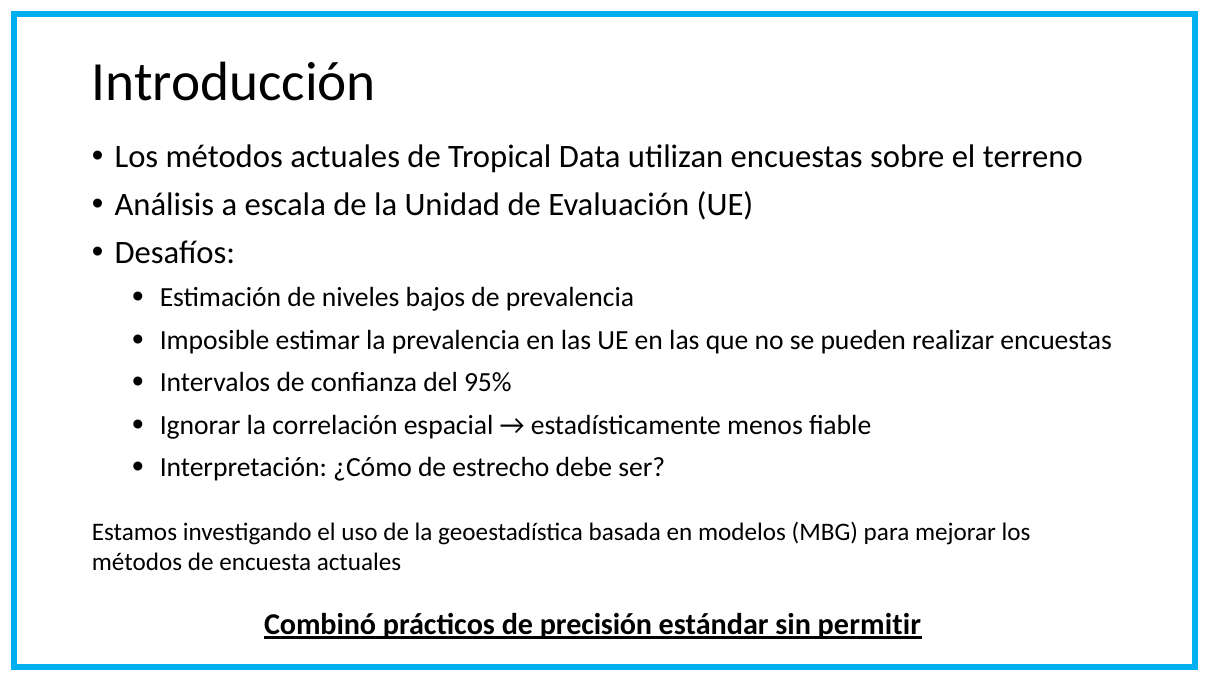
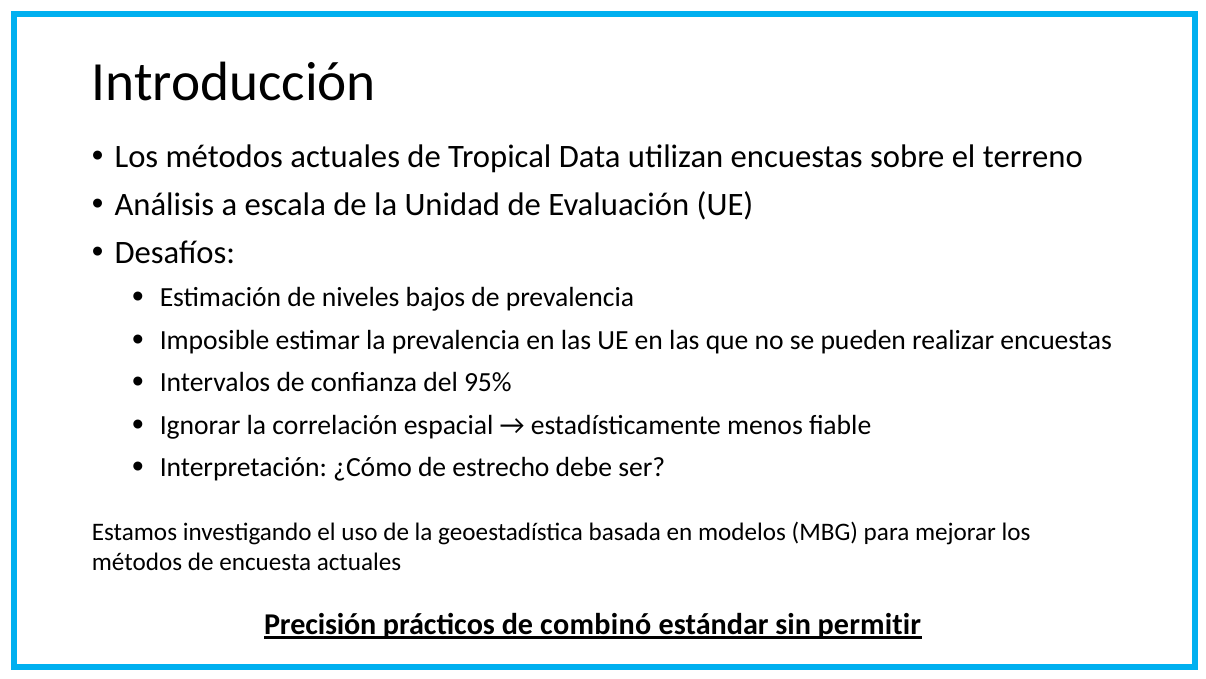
Combinó: Combinó -> Precisión
precisión: precisión -> combinó
